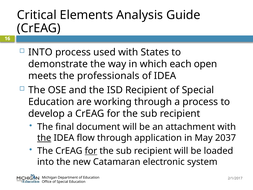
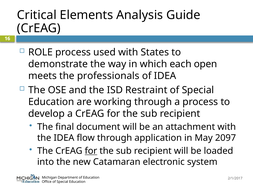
INTO at (40, 52): INTO -> ROLE
ISD Recipient: Recipient -> Restraint
the at (44, 138) underline: present -> none
2037: 2037 -> 2097
